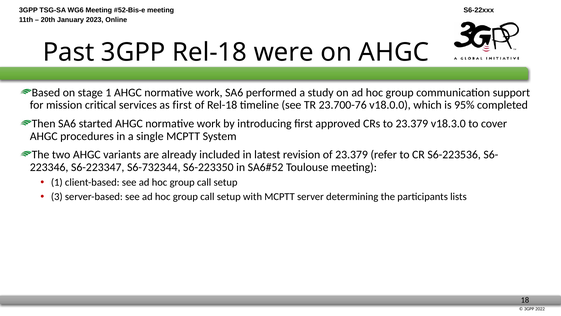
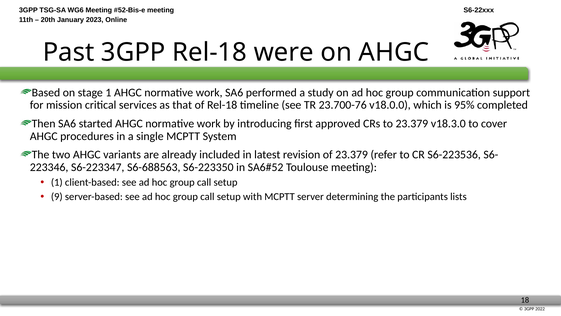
as first: first -> that
S6-732344: S6-732344 -> S6-688563
3: 3 -> 9
